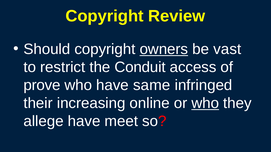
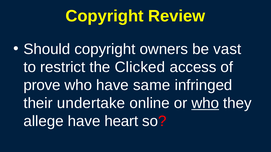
owners underline: present -> none
Conduit: Conduit -> Clicked
increasing: increasing -> undertake
meet: meet -> heart
